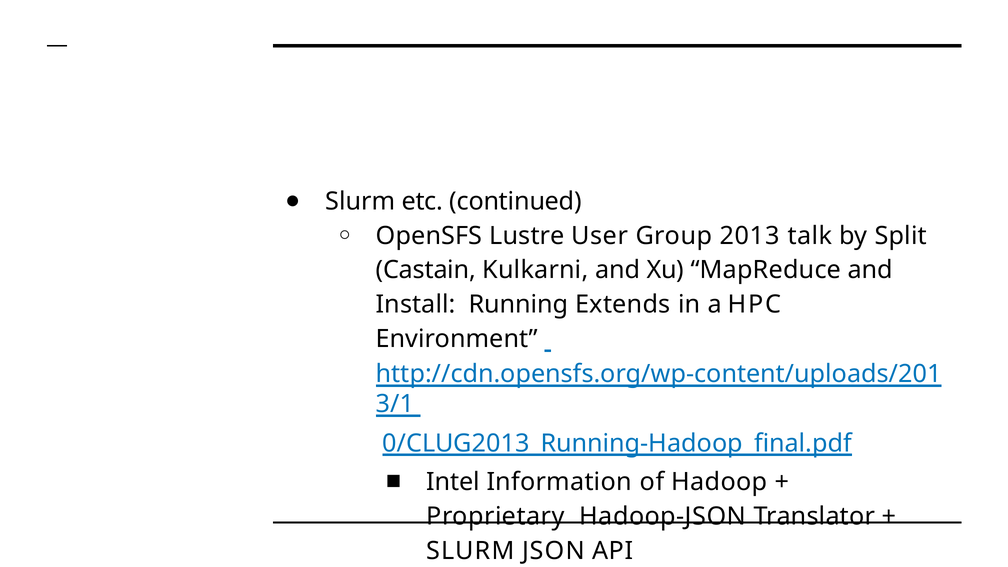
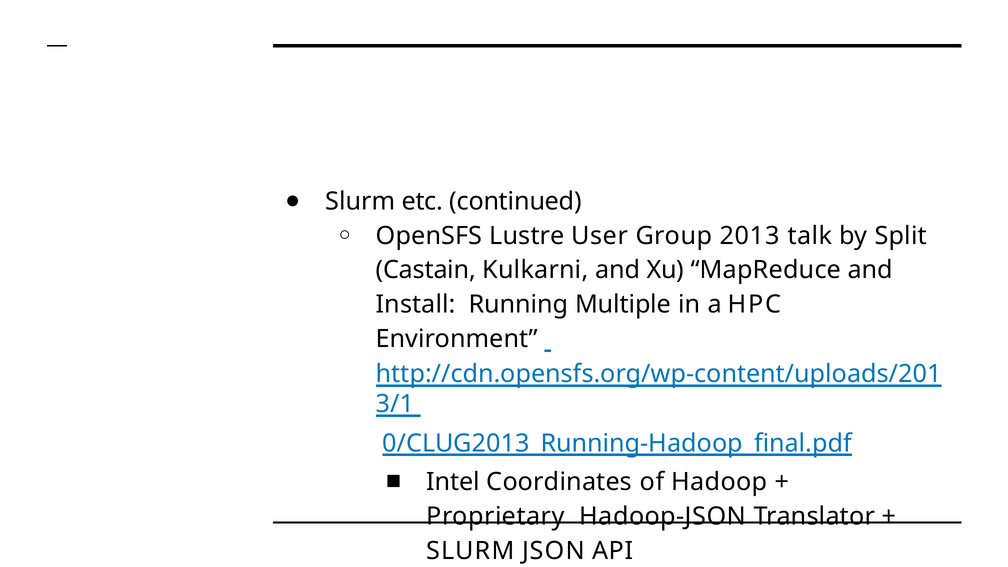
Extends: Extends -> Multiple
Information: Information -> Coordinates
